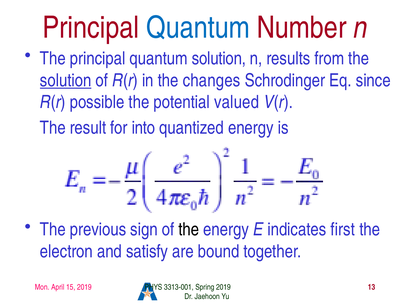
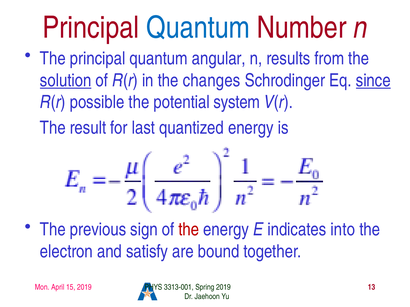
quantum solution: solution -> angular
since underline: none -> present
valued: valued -> system
into: into -> last
the at (189, 230) colour: black -> red
first: first -> into
